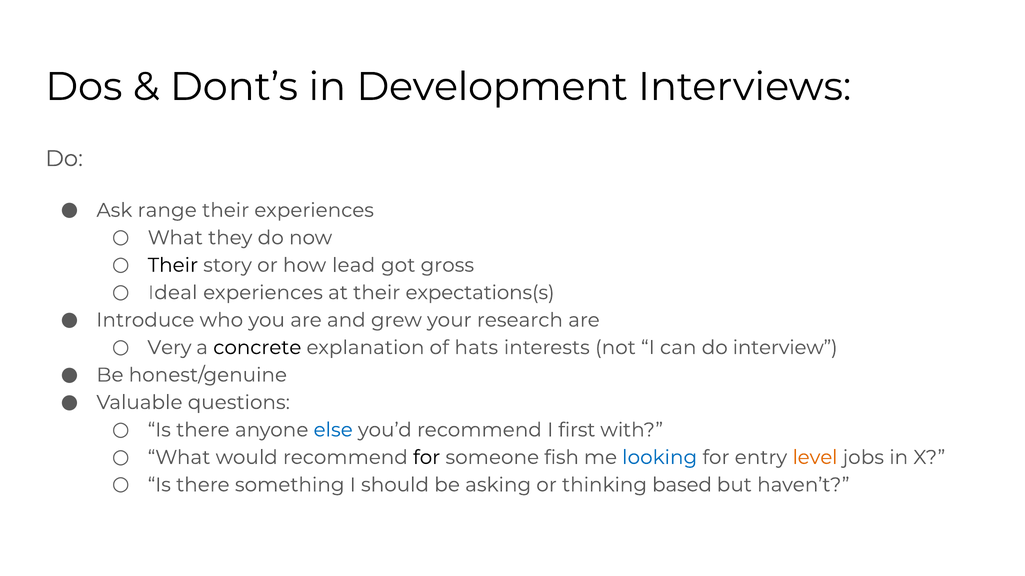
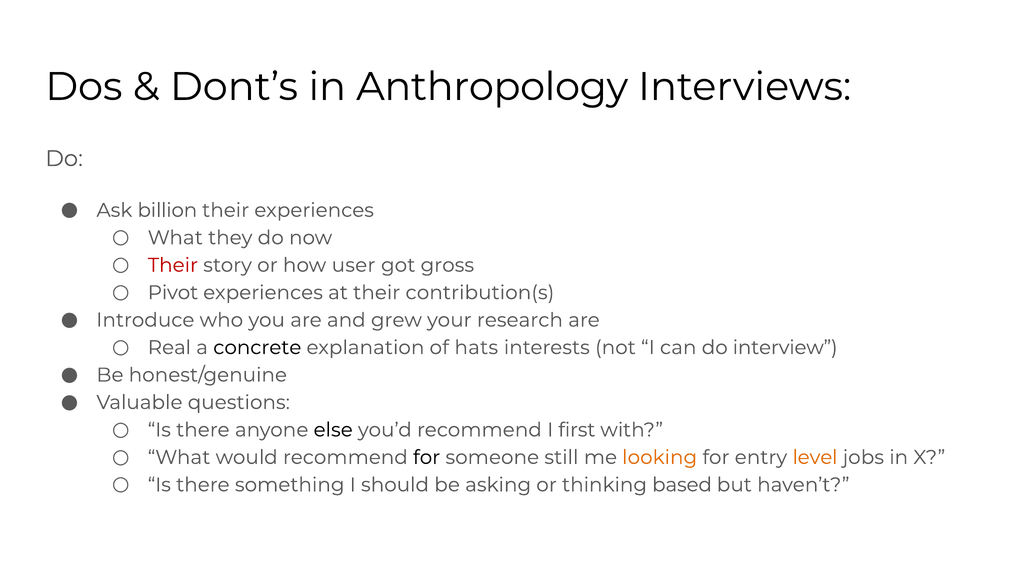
Development: Development -> Anthropology
range: range -> billion
Their at (173, 265) colour: black -> red
lead: lead -> user
Ideal: Ideal -> Pivot
expectations(s: expectations(s -> contribution(s
Very: Very -> Real
else colour: blue -> black
fish: fish -> still
looking colour: blue -> orange
